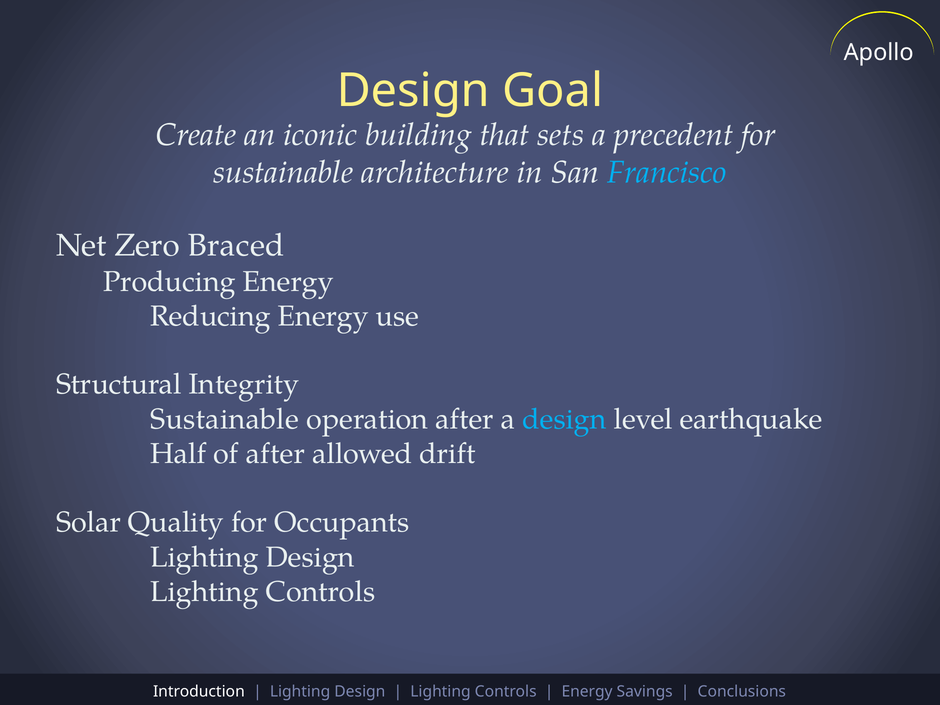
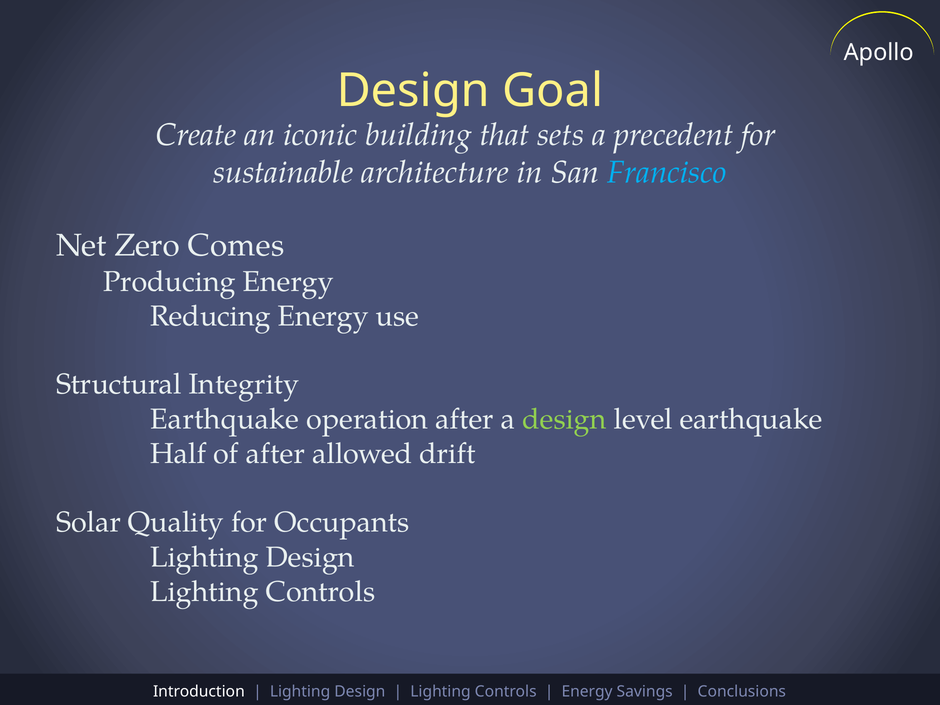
Braced: Braced -> Comes
Sustainable at (225, 420): Sustainable -> Earthquake
design at (564, 420) colour: light blue -> light green
